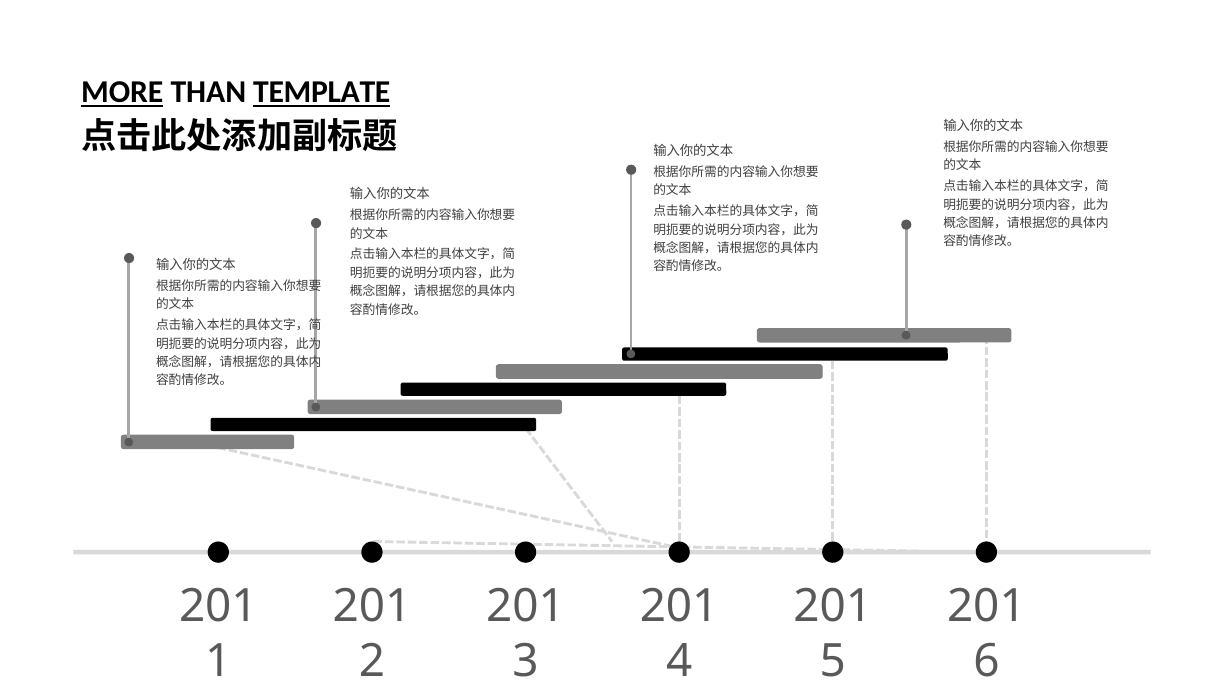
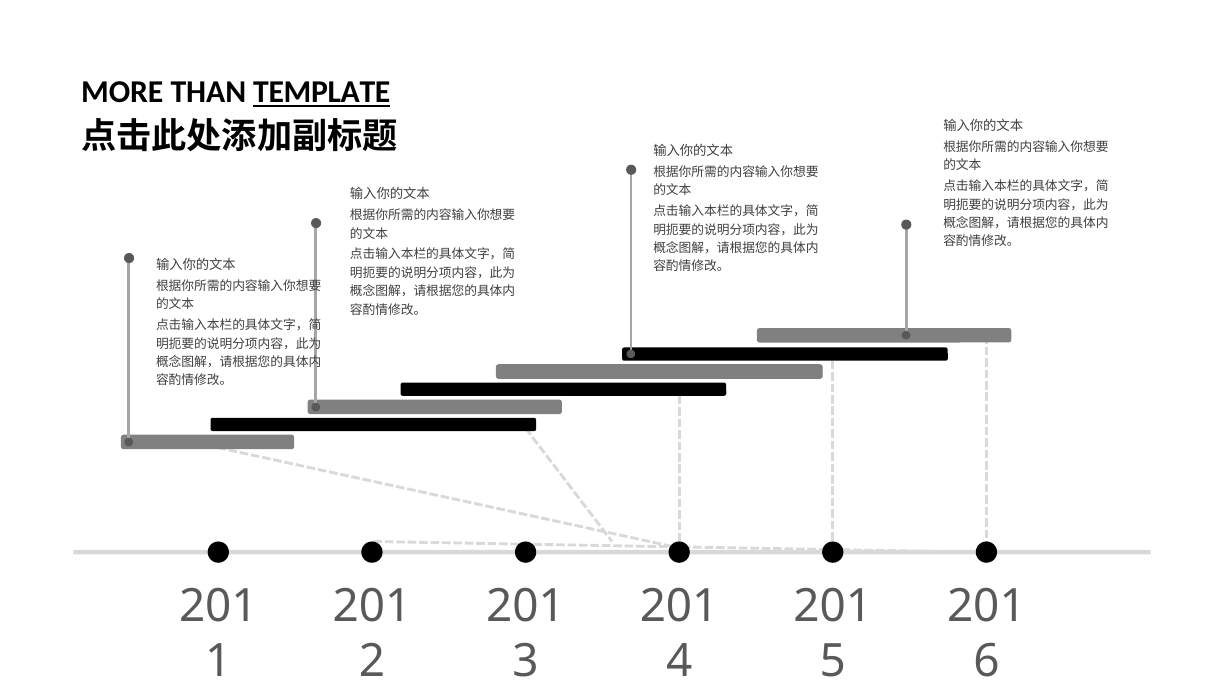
MORE underline: present -> none
